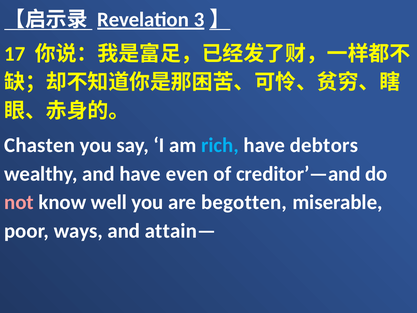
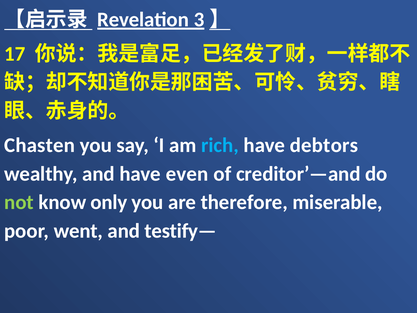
not colour: pink -> light green
well: well -> only
begotten: begotten -> therefore
ways: ways -> went
attain—: attain— -> testify—
